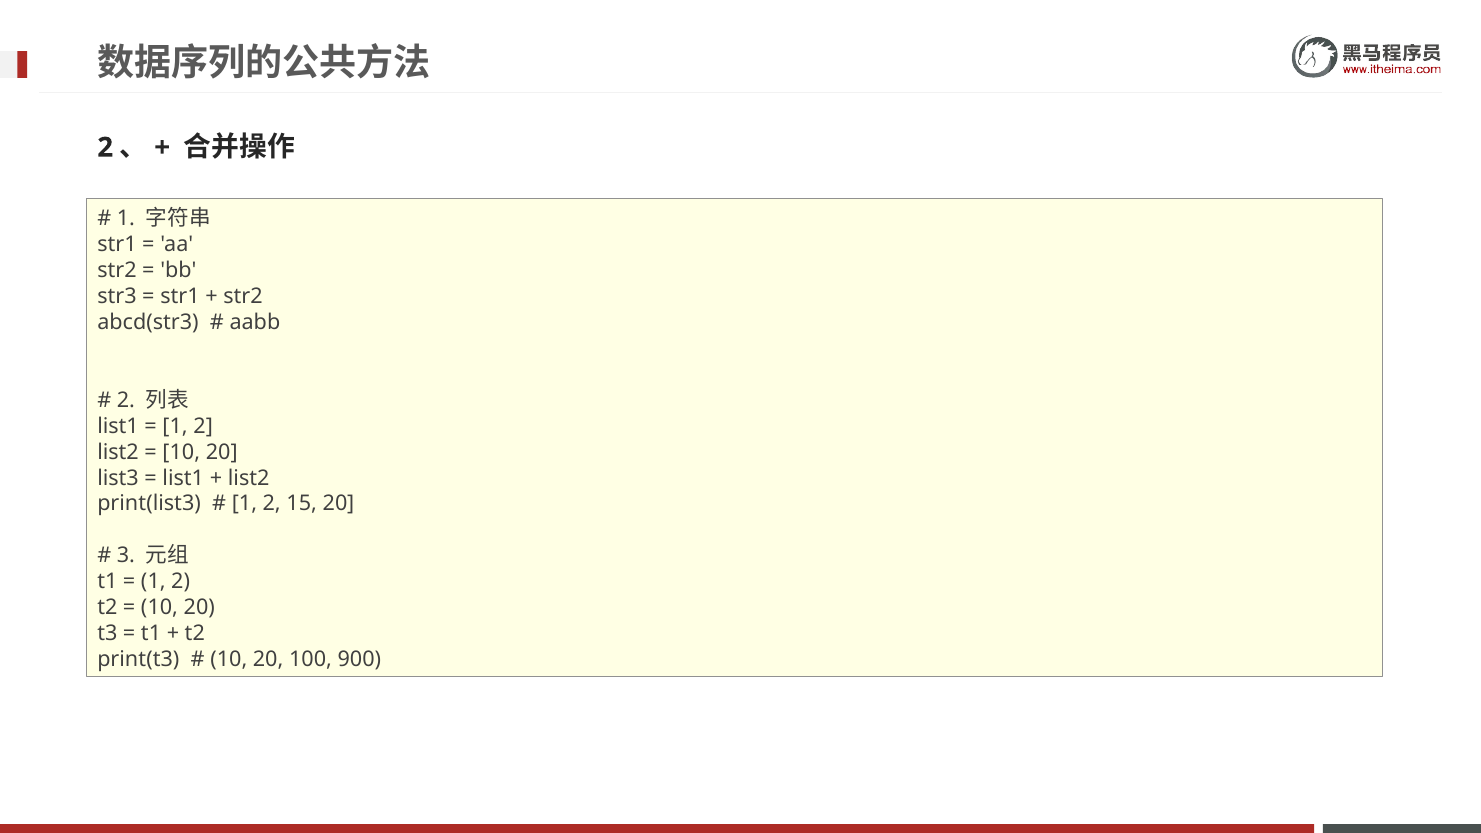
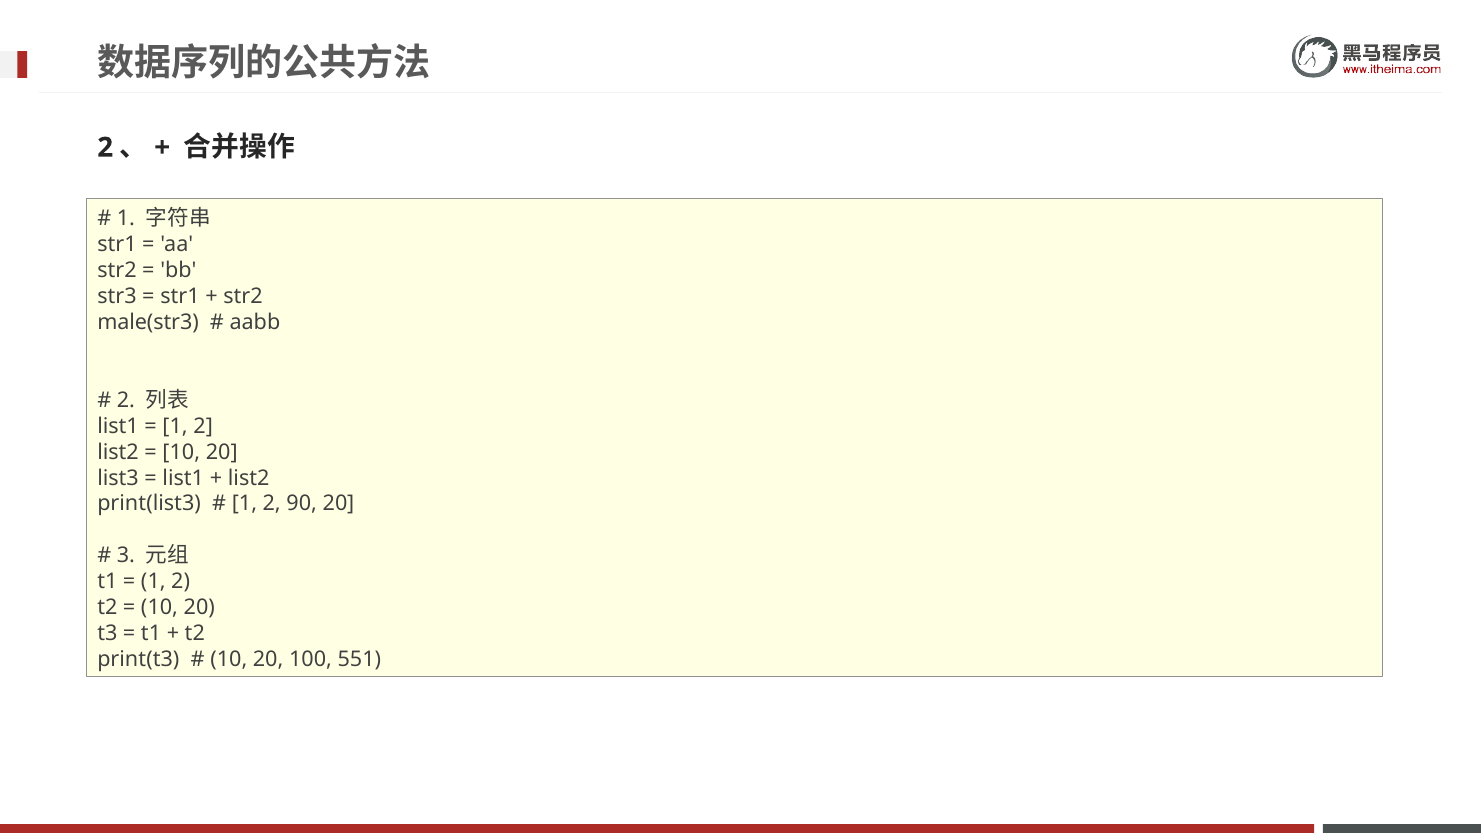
abcd(str3: abcd(str3 -> male(str3
15: 15 -> 90
900: 900 -> 551
